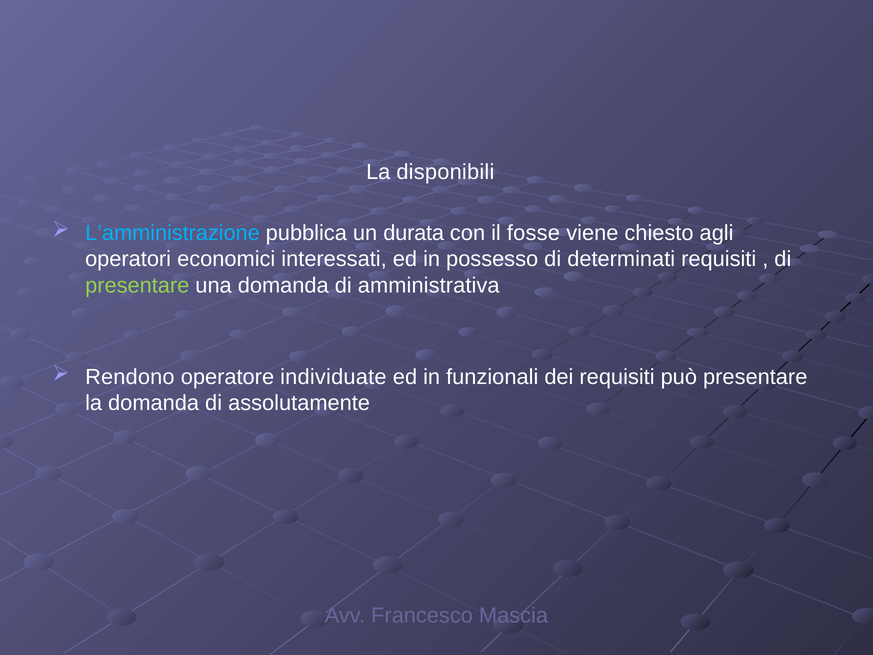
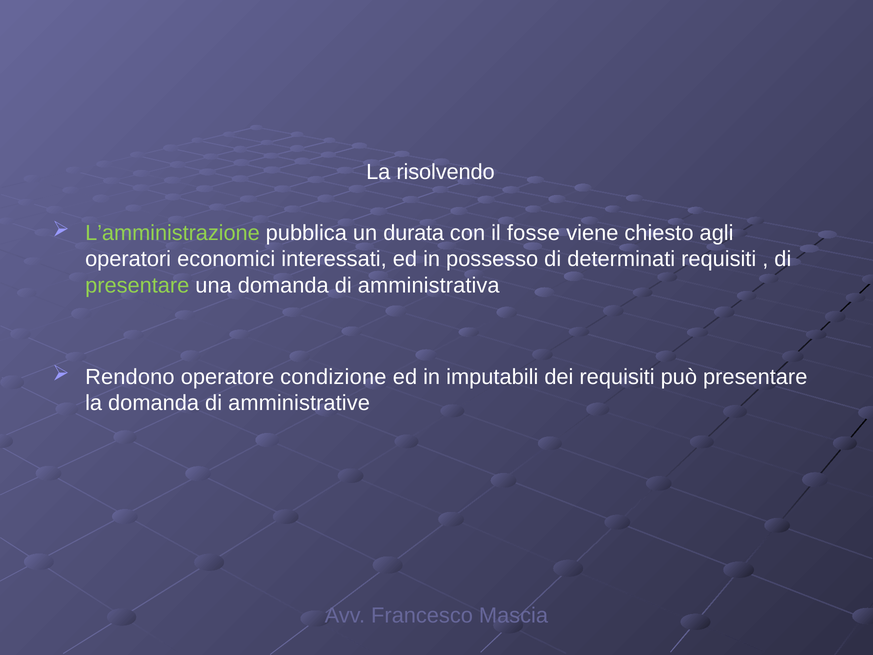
disponibili: disponibili -> risolvendo
L’amministrazione colour: light blue -> light green
individuate: individuate -> condizione
funzionali: funzionali -> imputabili
assolutamente: assolutamente -> amministrative
